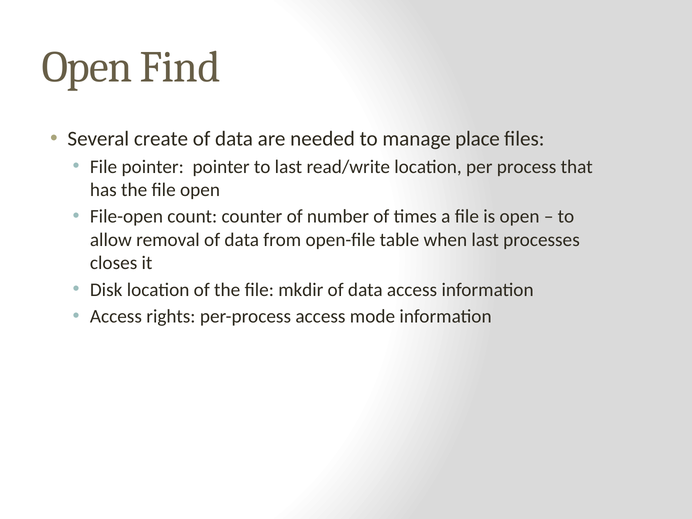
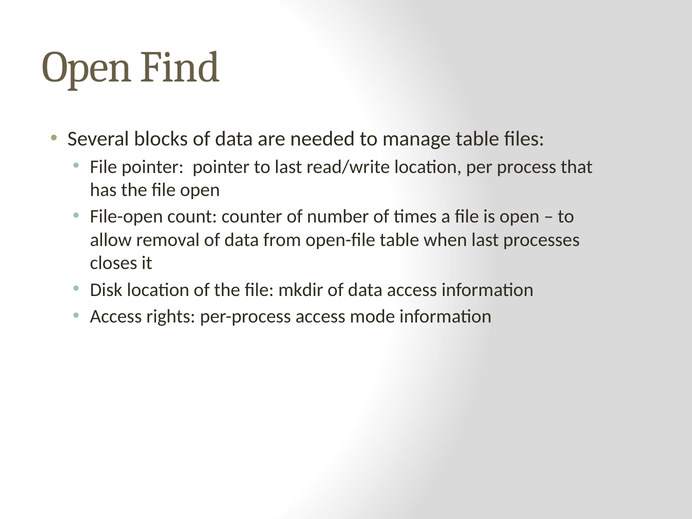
create: create -> blocks
manage place: place -> table
